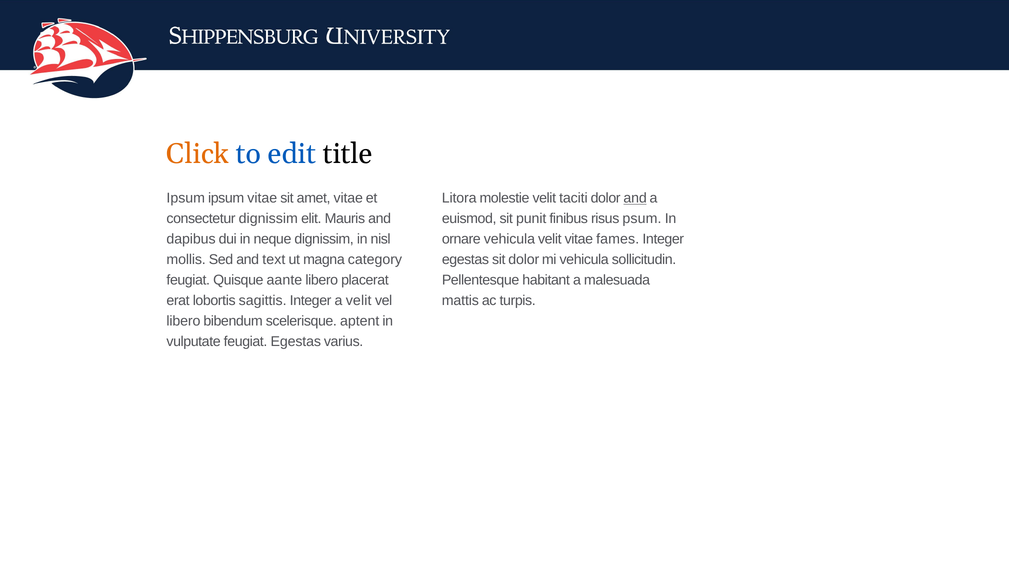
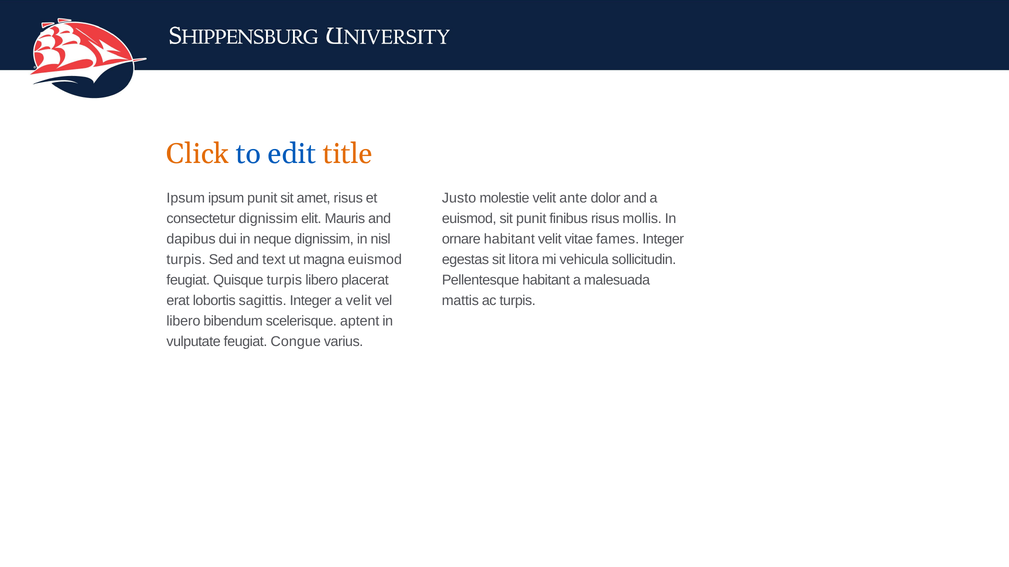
title colour: black -> orange
ipsum vitae: vitae -> punit
amet vitae: vitae -> risus
Litora: Litora -> Justo
taciti: taciti -> ante
and at (635, 198) underline: present -> none
psum: psum -> mollis
ornare vehicula: vehicula -> habitant
mollis at (186, 260): mollis -> turpis
magna category: category -> euismod
sit dolor: dolor -> litora
Quisque aante: aante -> turpis
feugiat Egestas: Egestas -> Congue
